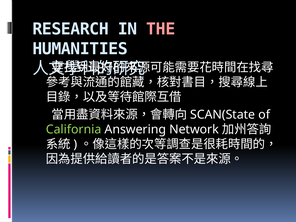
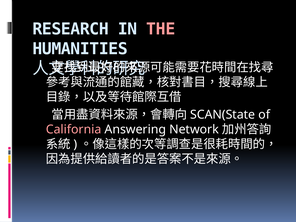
California colour: light green -> pink
